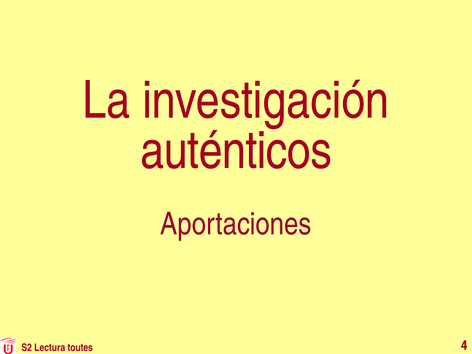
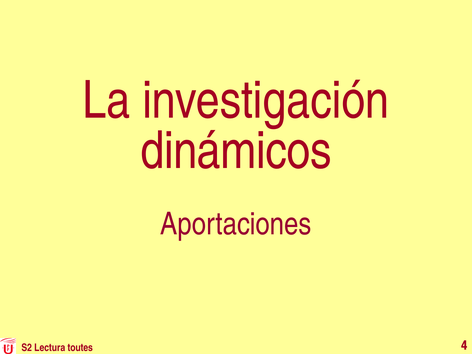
auténticos: auténticos -> dinámicos
